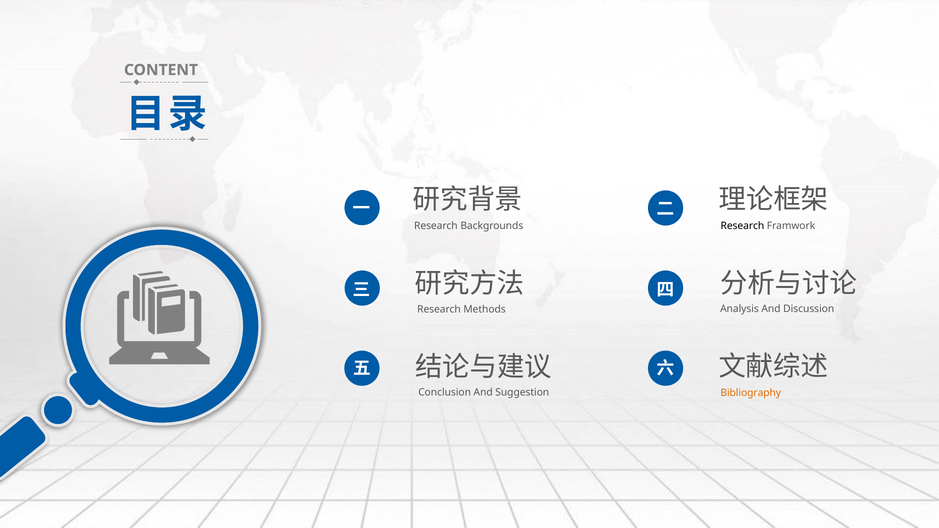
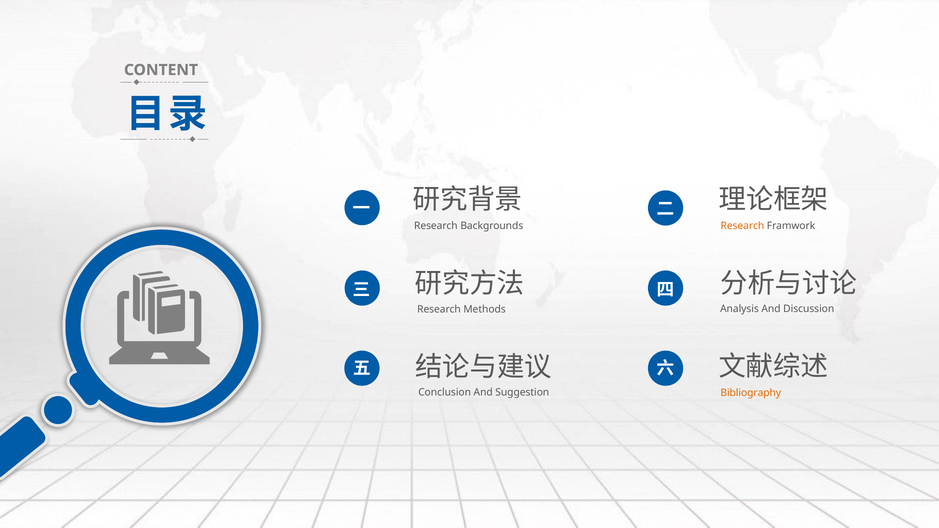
Research at (742, 226) colour: black -> orange
